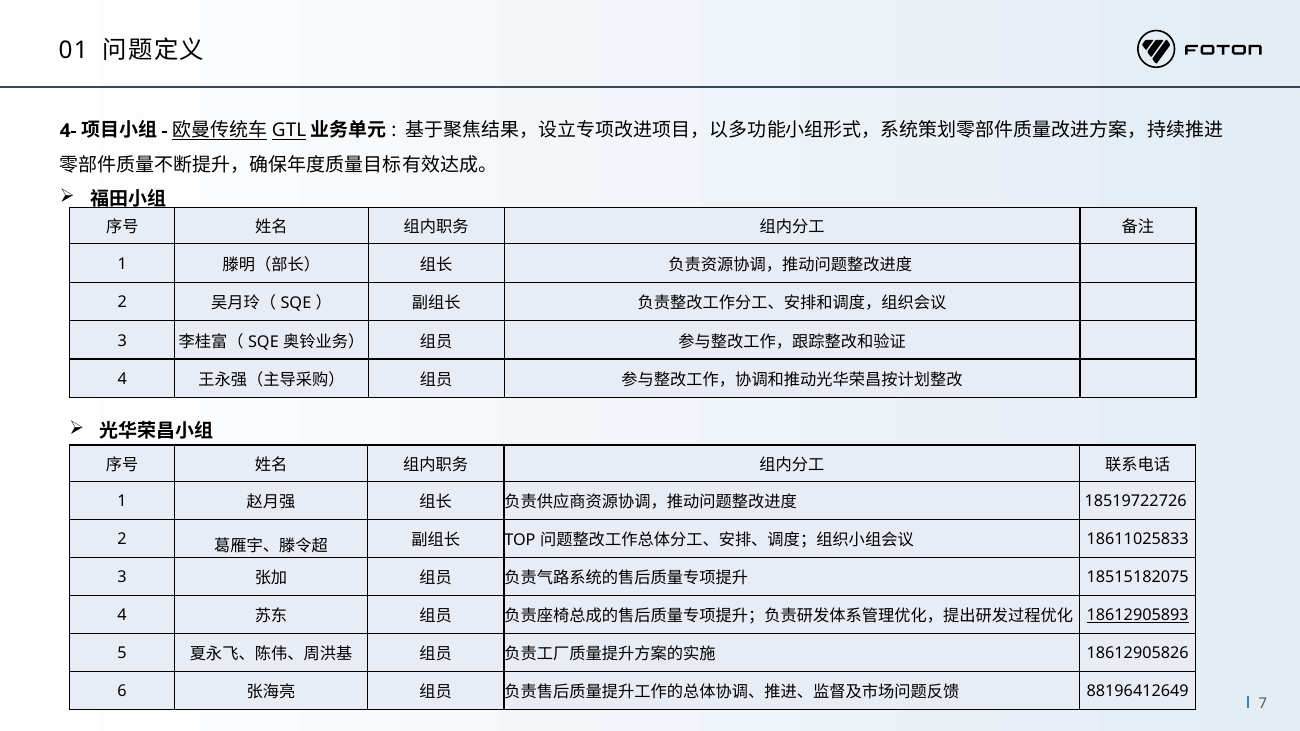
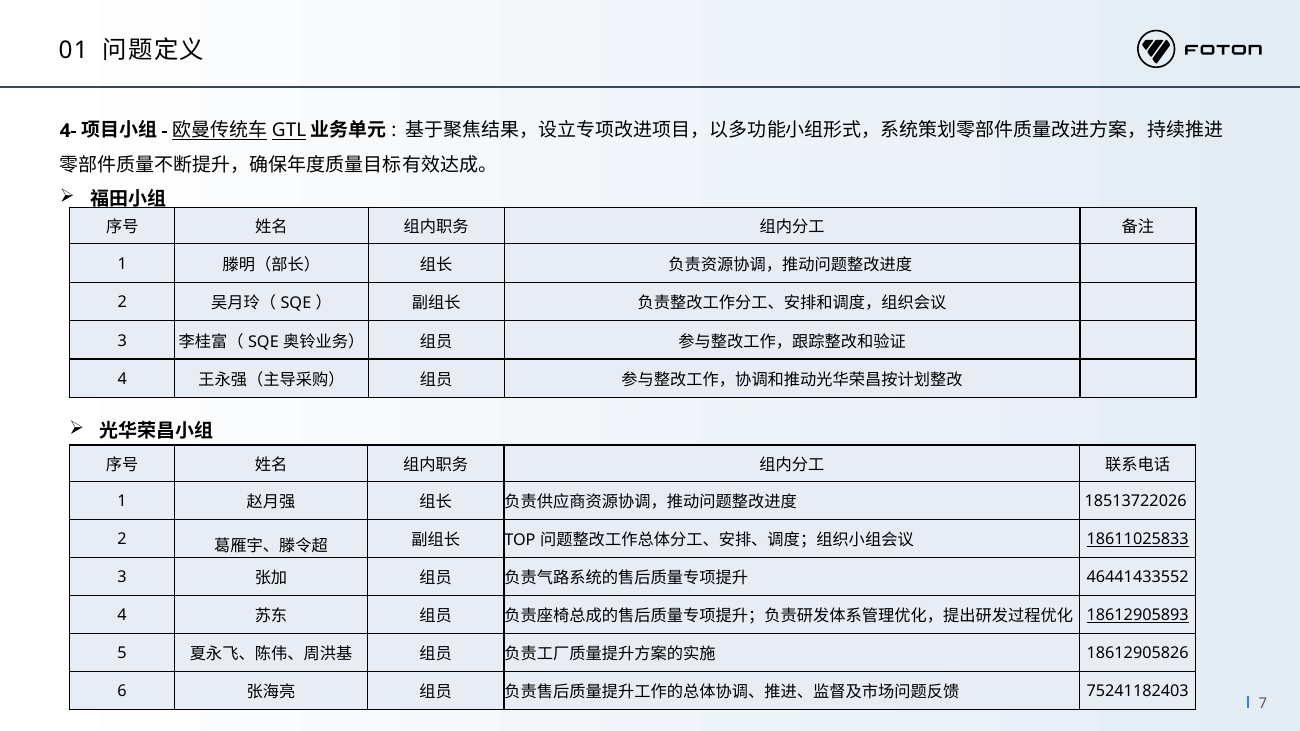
18519722726: 18519722726 -> 18513722026
18611025833 underline: none -> present
18515182075: 18515182075 -> 46441433552
88196412649: 88196412649 -> 75241182403
